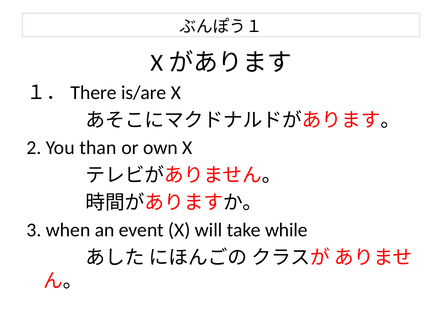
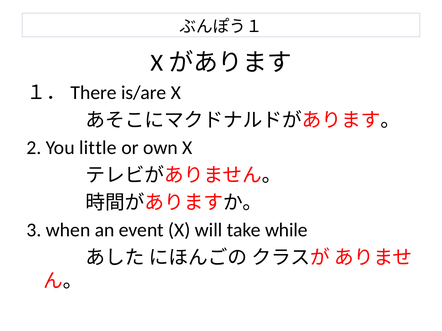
than: than -> little
